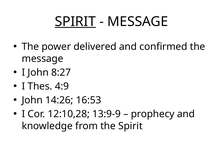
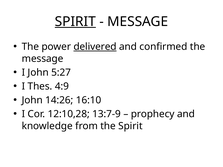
delivered underline: none -> present
8:27: 8:27 -> 5:27
16:53: 16:53 -> 16:10
13:9-9: 13:9-9 -> 13:7-9
